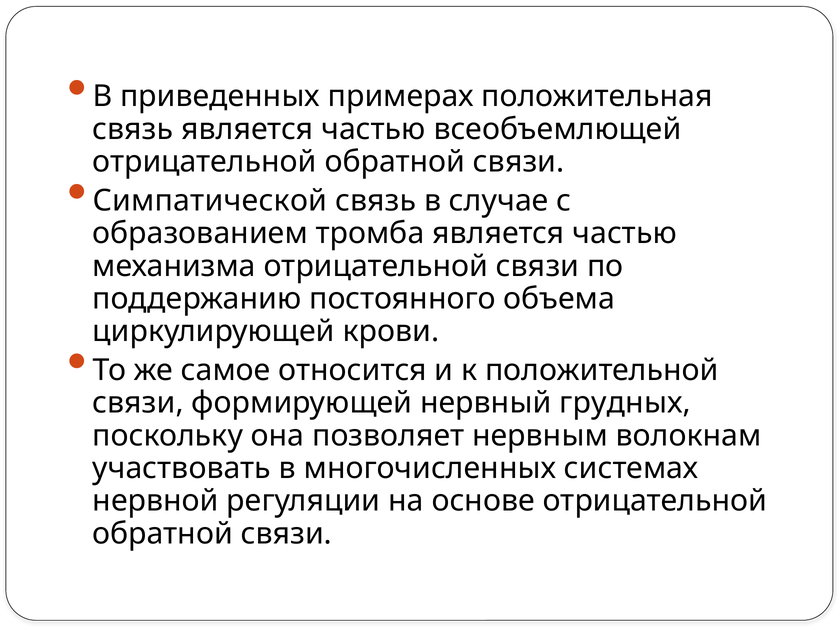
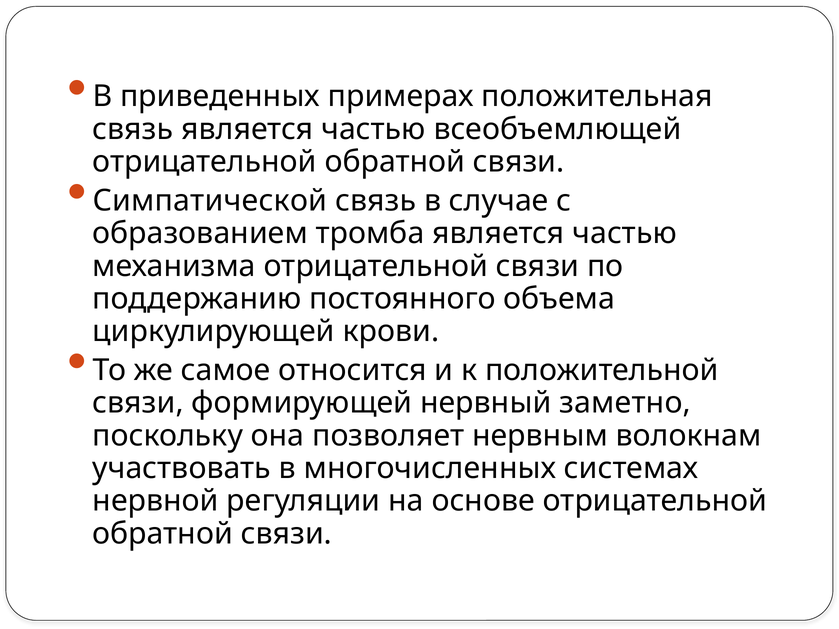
грудных: грудных -> заметно
